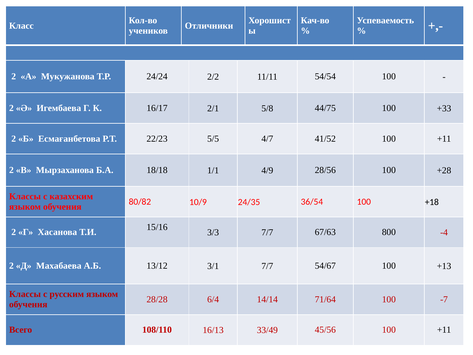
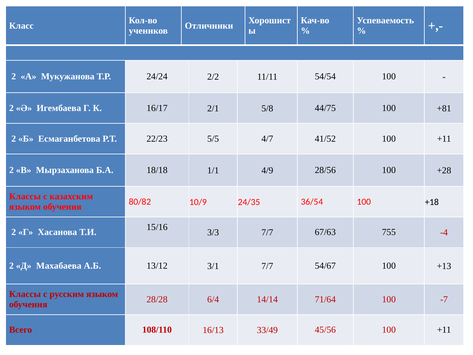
+33: +33 -> +81
800: 800 -> 755
